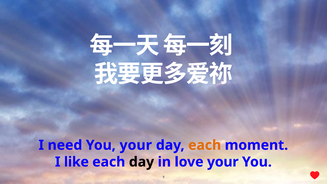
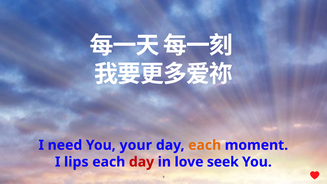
like: like -> lips
day at (141, 162) colour: black -> red
love your: your -> seek
